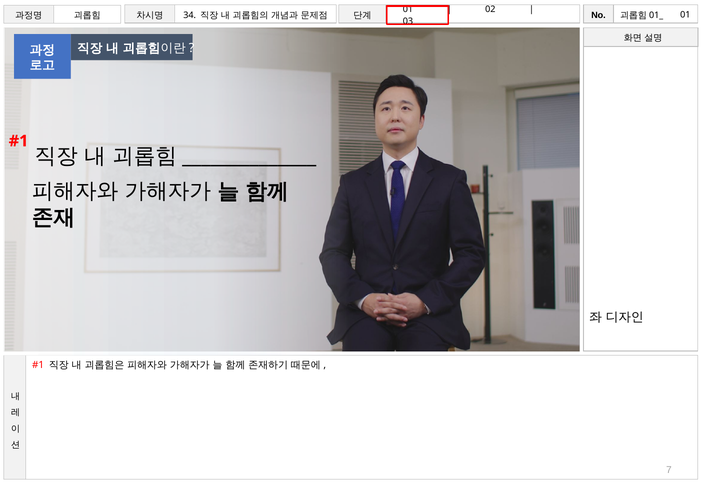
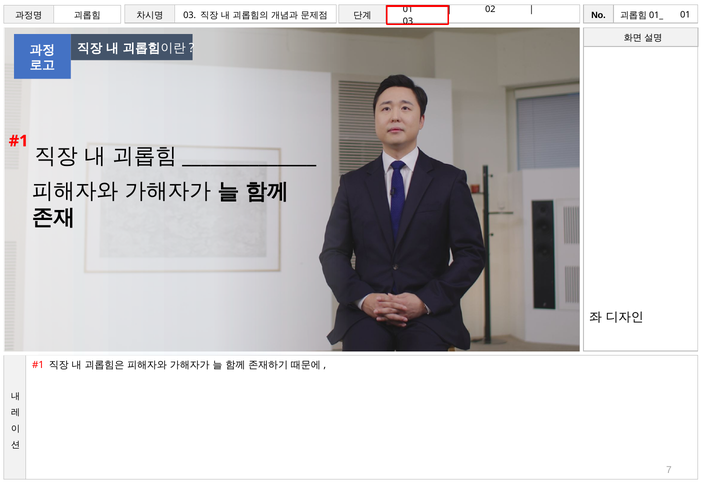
34 at (190, 15): 34 -> 03
